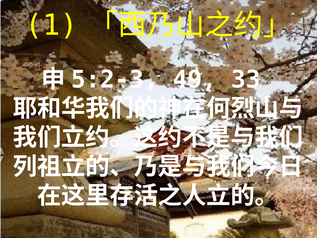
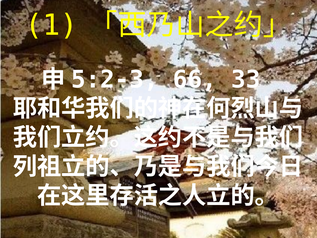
49: 49 -> 66
